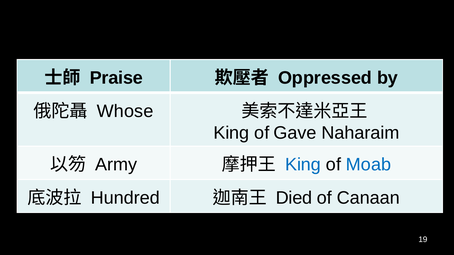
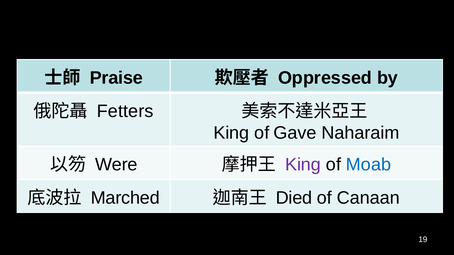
Whose: Whose -> Fetters
Army: Army -> Were
King at (303, 165) colour: blue -> purple
Hundred: Hundred -> Marched
